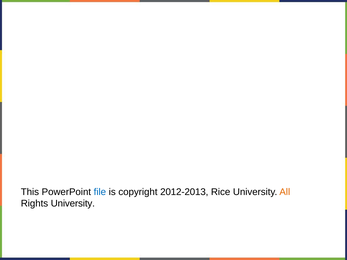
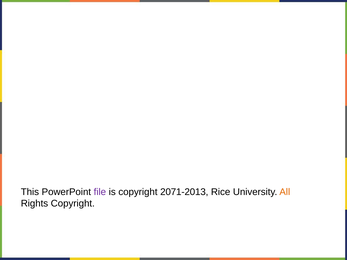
file colour: blue -> purple
2012-2013: 2012-2013 -> 2071-2013
Rights University: University -> Copyright
